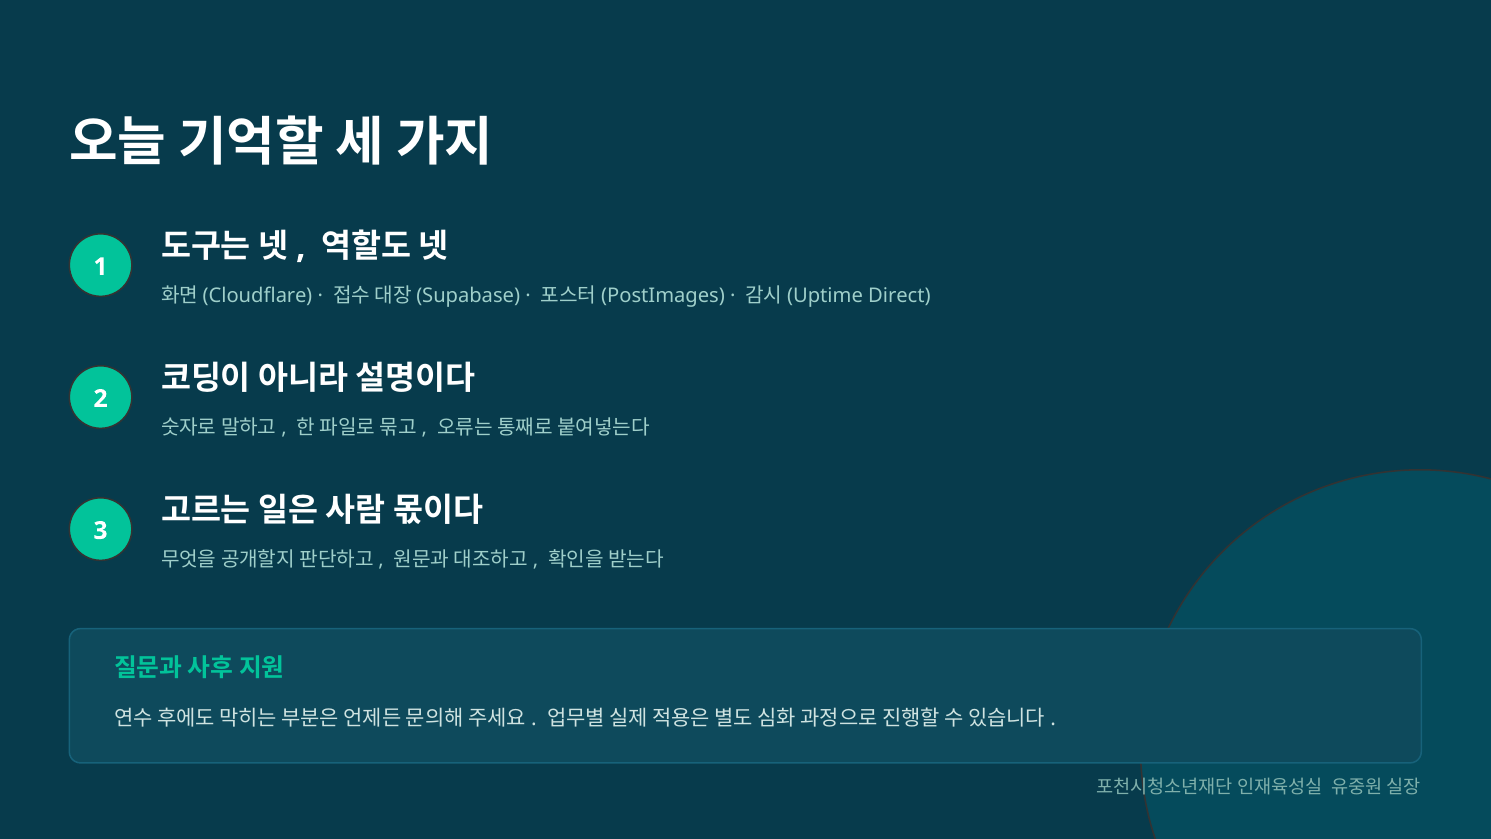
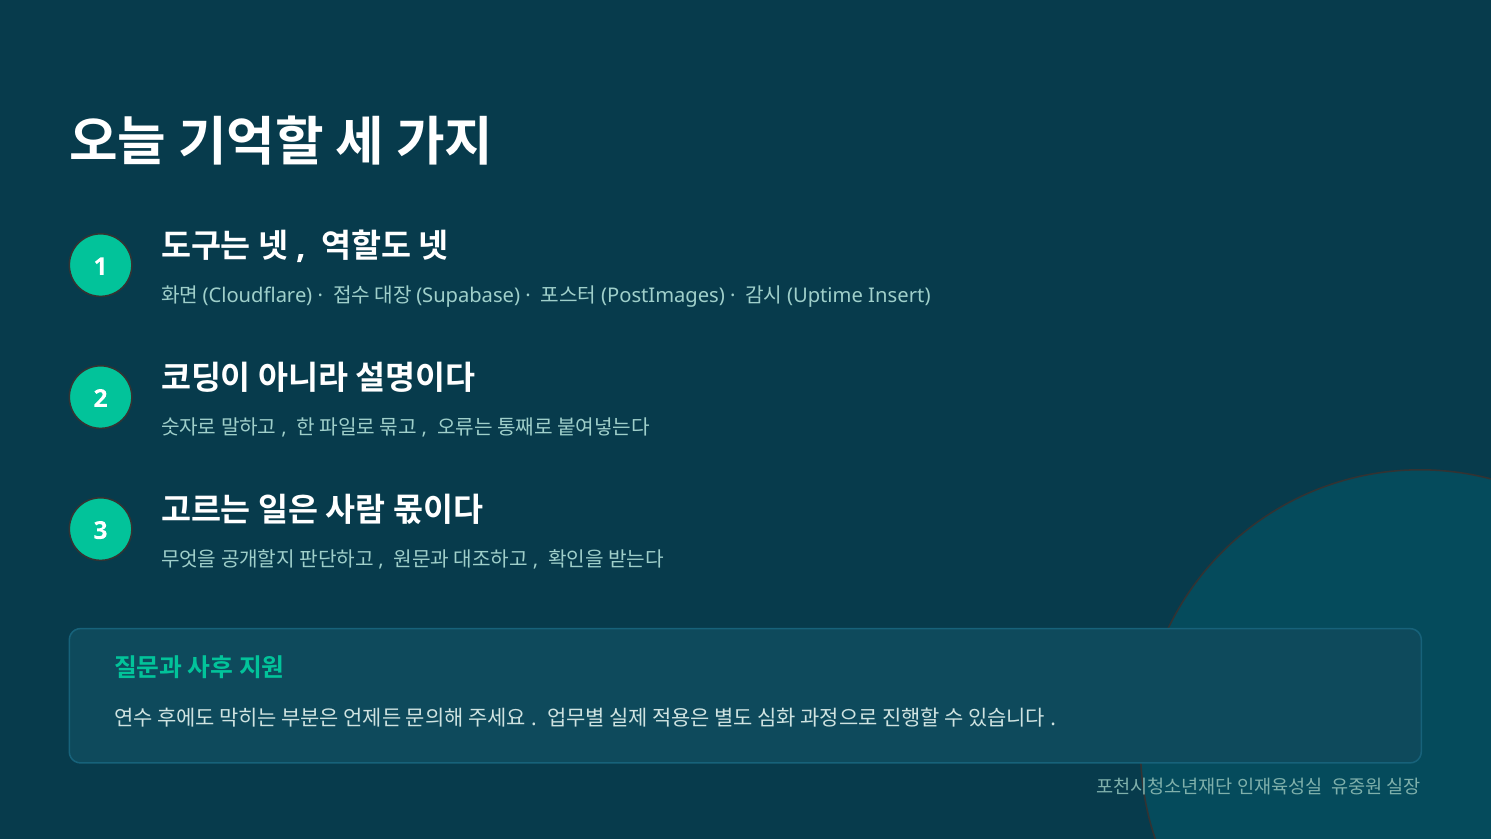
Direct: Direct -> Insert
